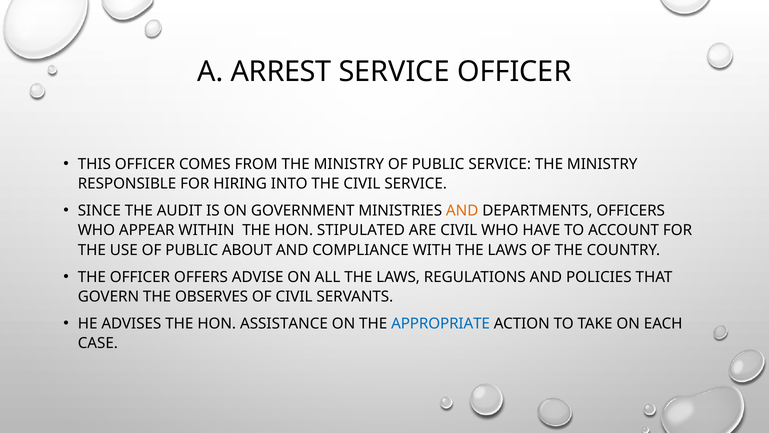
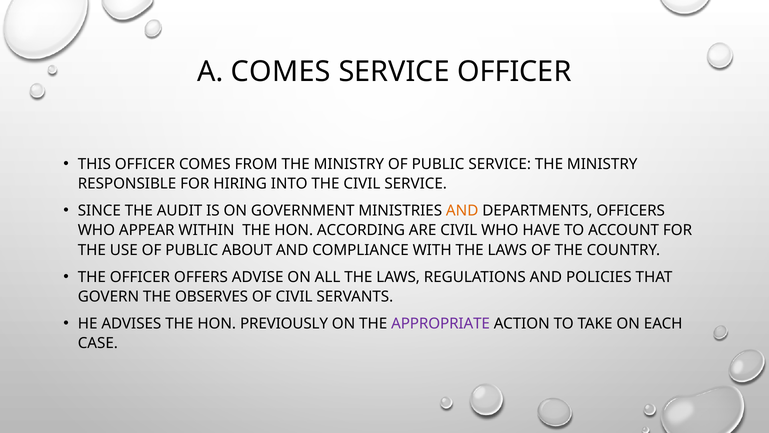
A ARREST: ARREST -> COMES
STIPULATED: STIPULATED -> ACCORDING
ASSISTANCE: ASSISTANCE -> PREVIOUSLY
APPROPRIATE colour: blue -> purple
